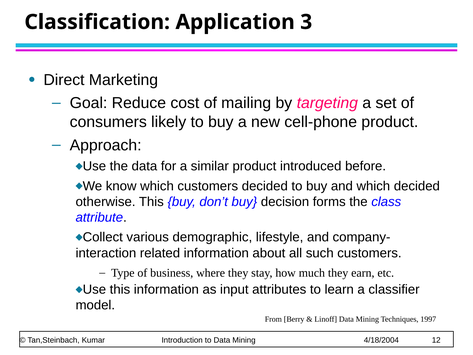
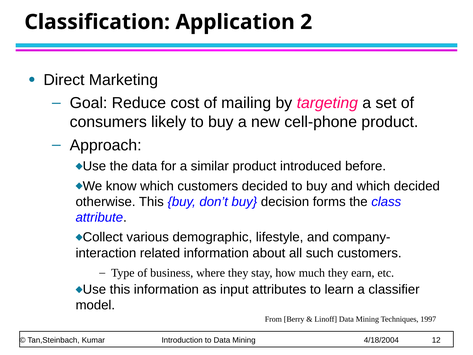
3: 3 -> 2
